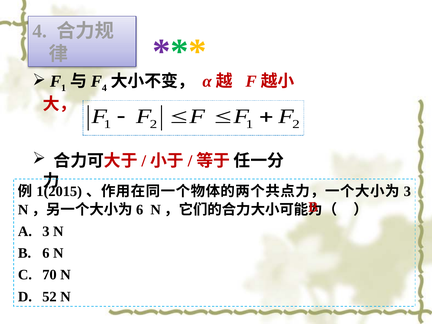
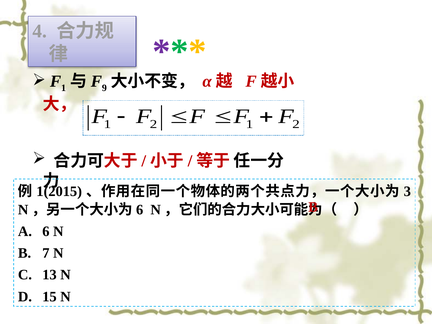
4 at (104, 88): 4 -> 9
3 at (46, 231): 3 -> 6
6: 6 -> 7
70: 70 -> 13
52: 52 -> 15
